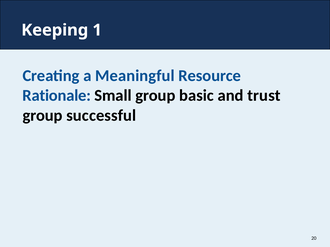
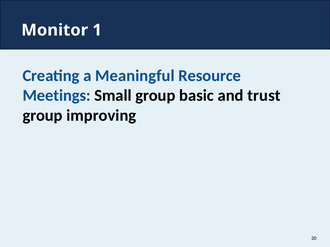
Keeping: Keeping -> Monitor
Rationale: Rationale -> Meetings
successful: successful -> improving
